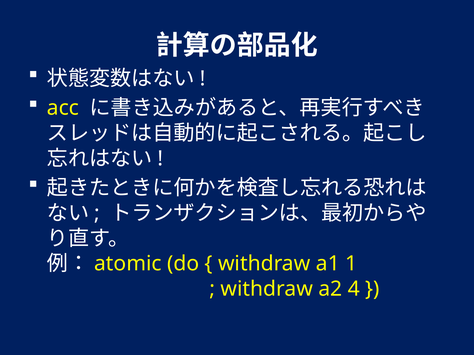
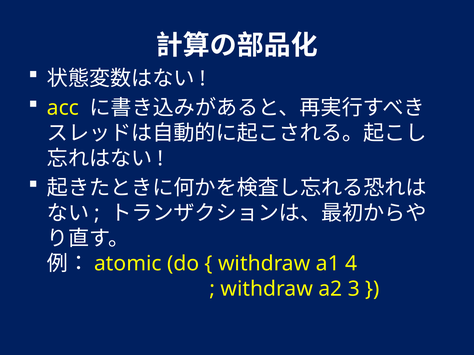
1: 1 -> 4
4: 4 -> 3
